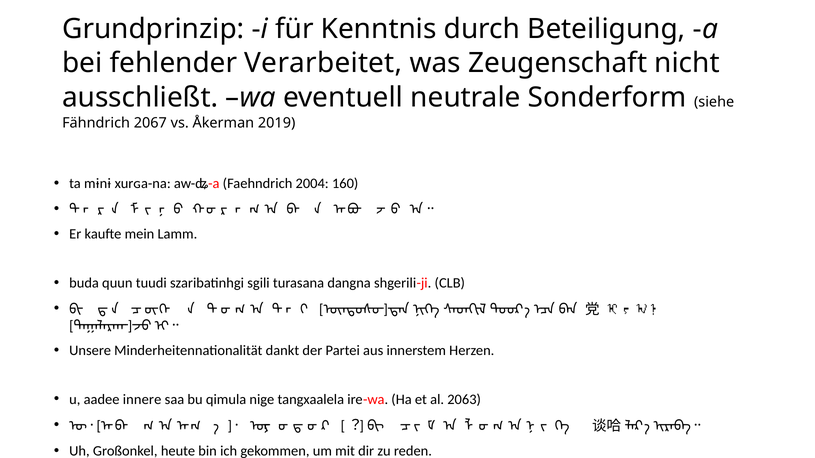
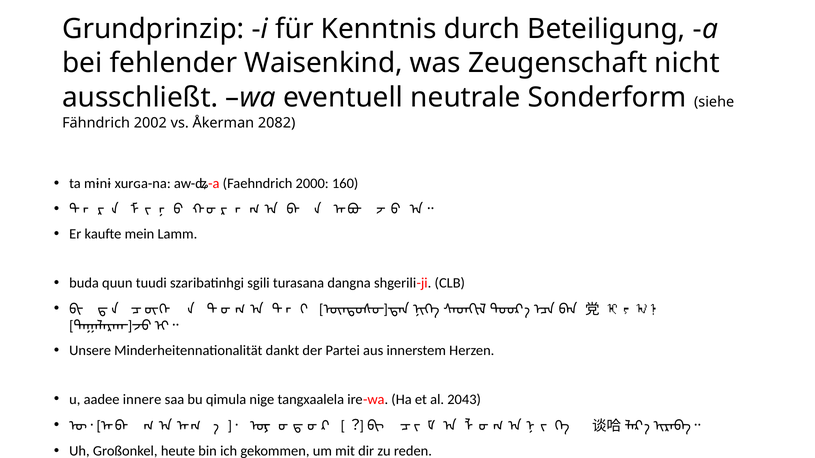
Verarbeitet: Verarbeitet -> Waisenkind
2067: 2067 -> 2002
2019: 2019 -> 2082
2004: 2004 -> 2000
2063: 2063 -> 2043
